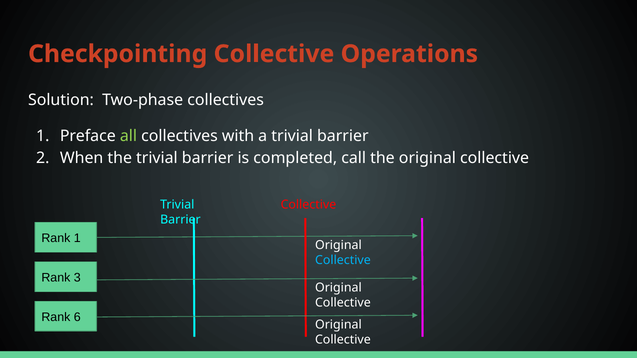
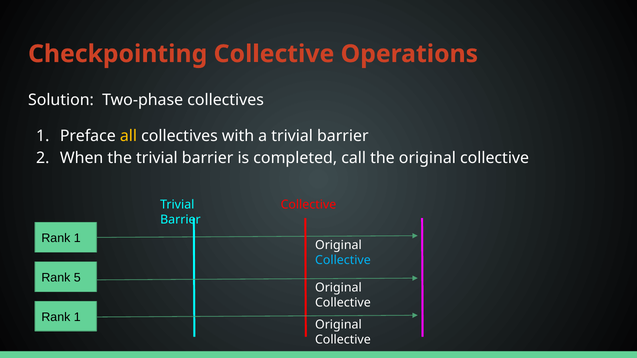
all colour: light green -> yellow
3: 3 -> 5
6 at (77, 317): 6 -> 1
